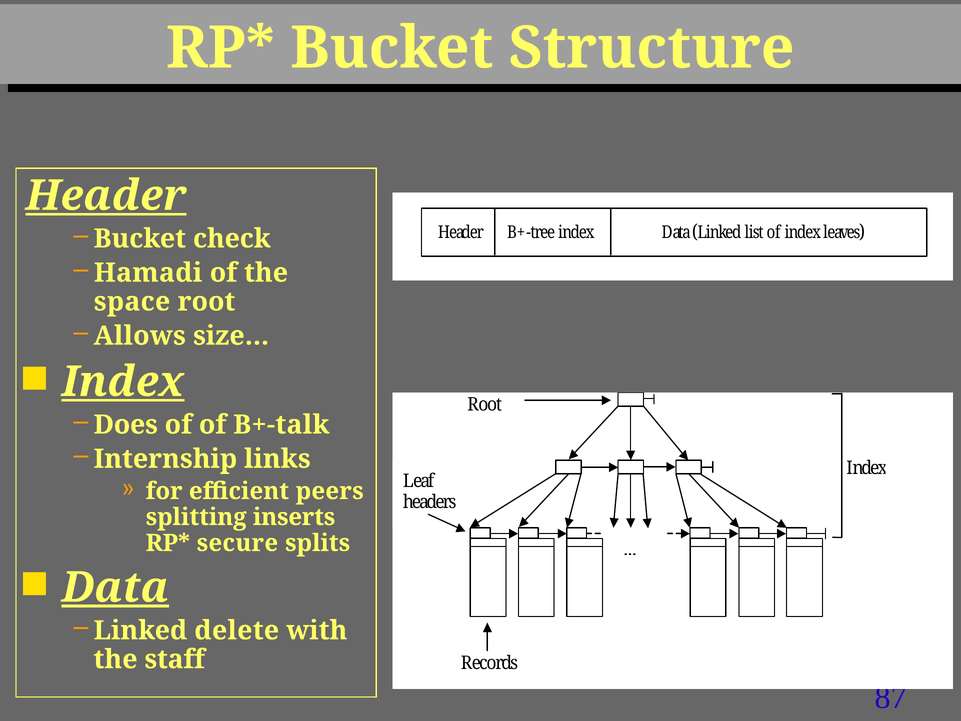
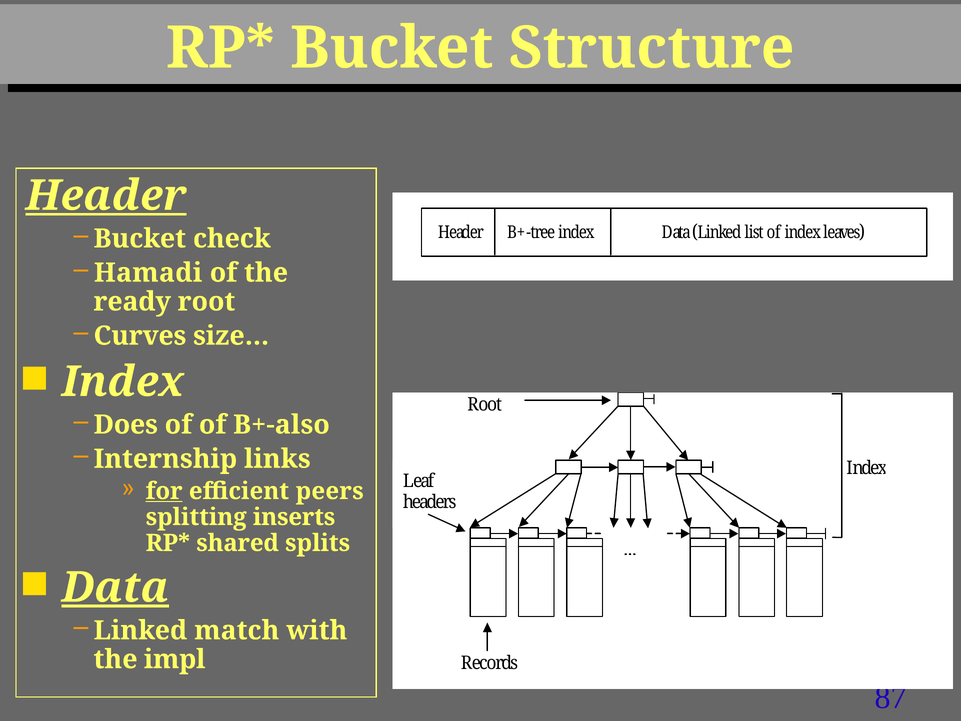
space: space -> ready
Allows: Allows -> Curves
Index at (123, 382) underline: present -> none
B+-talk: B+-talk -> B+-also
for underline: none -> present
secure: secure -> shared
delete: delete -> match
staff: staff -> impl
